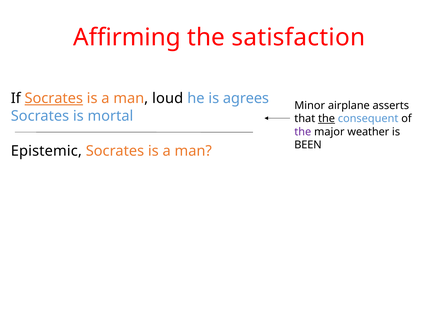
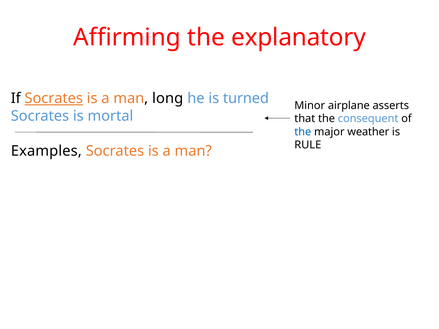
satisfaction: satisfaction -> explanatory
loud: loud -> long
agrees: agrees -> turned
the at (327, 119) underline: present -> none
the at (303, 132) colour: purple -> blue
BEEN: BEEN -> RULE
Epistemic: Epistemic -> Examples
